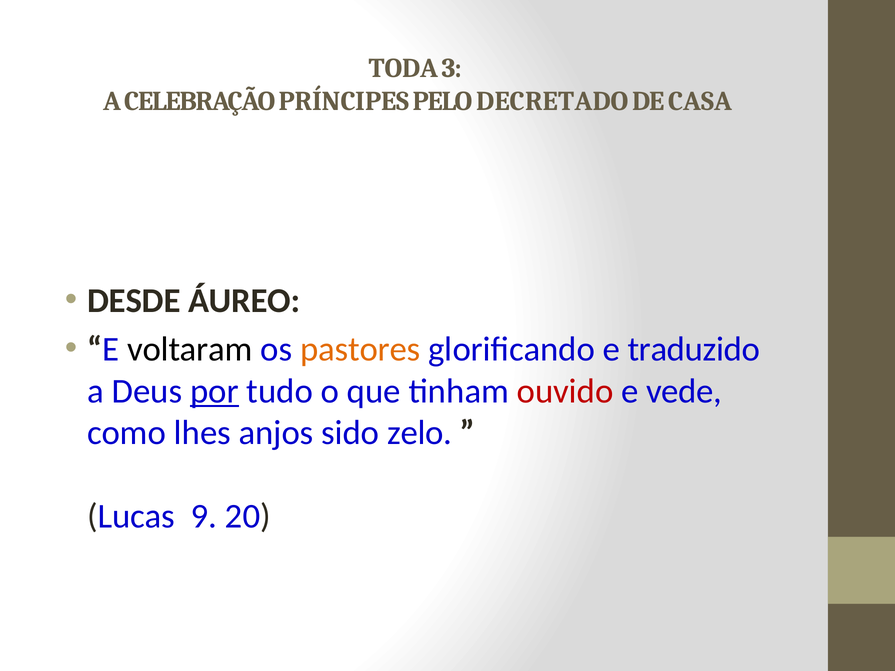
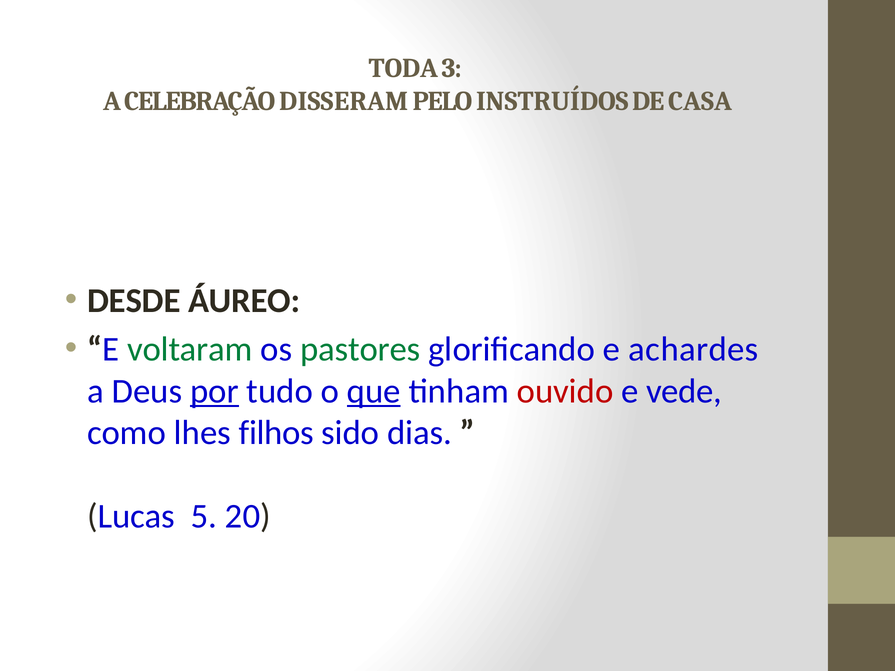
PRÍNCIPES: PRÍNCIPES -> DISSERAM
DECRETADO: DECRETADO -> INSTRUÍDOS
voltaram colour: black -> green
pastores colour: orange -> green
traduzido: traduzido -> achardes
que underline: none -> present
anjos: anjos -> filhos
zelo: zelo -> dias
9: 9 -> 5
